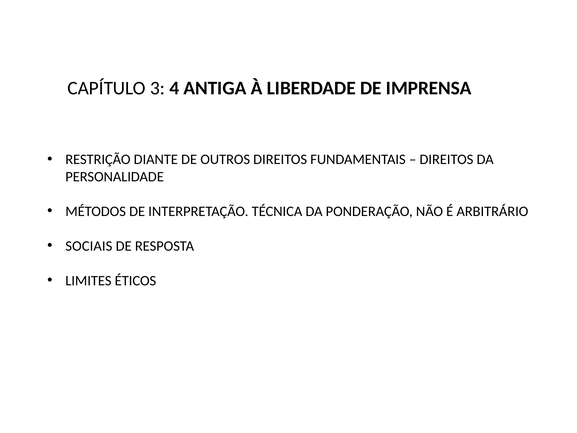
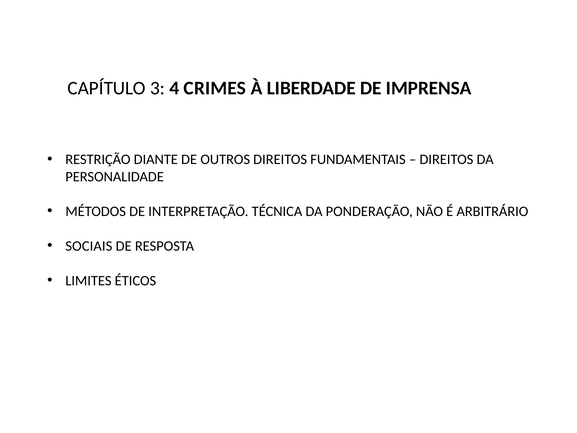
ANTIGA: ANTIGA -> CRIMES
